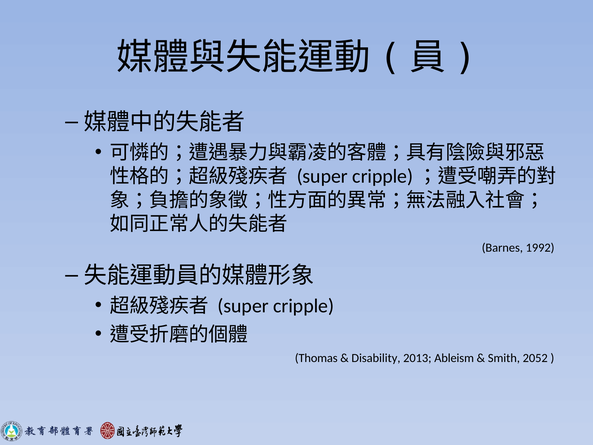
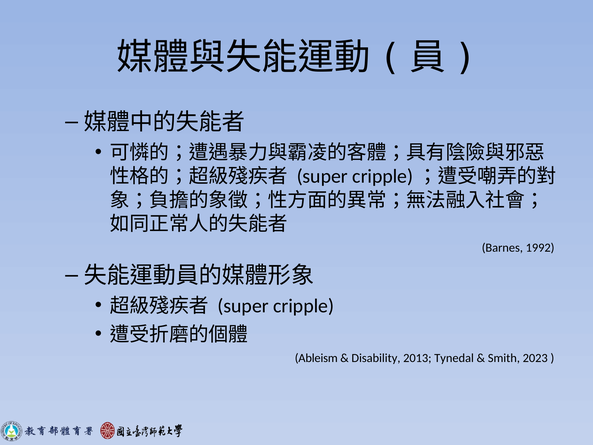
Thomas: Thomas -> Ableism
Ableism: Ableism -> Tynedal
2052: 2052 -> 2023
